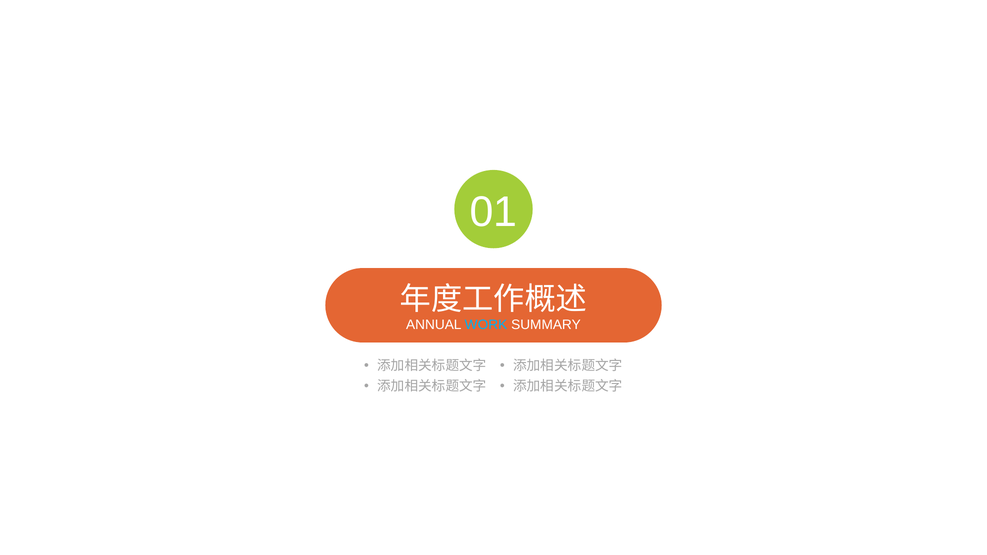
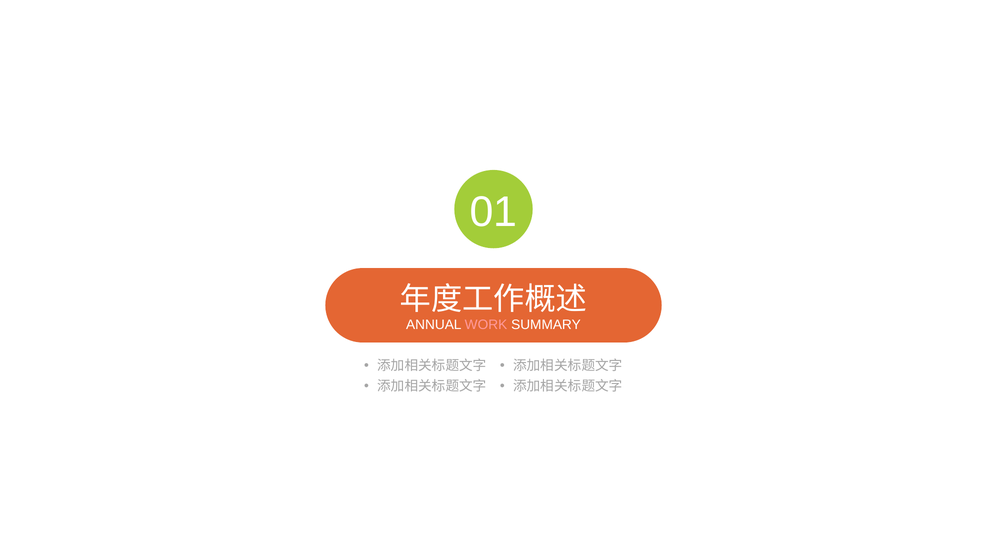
WORK colour: light blue -> pink
